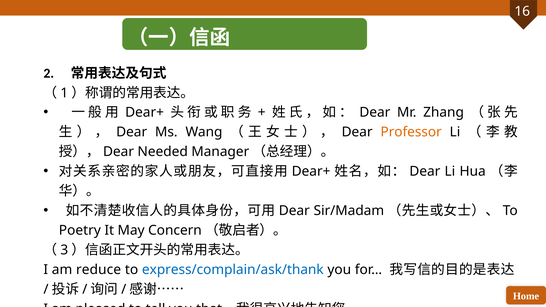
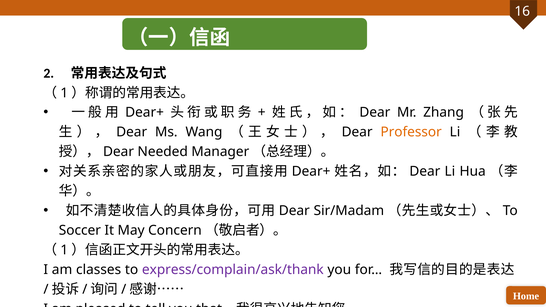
Poetry: Poetry -> Soccer
3 at (64, 250): 3 -> 1
reduce: reduce -> classes
express/complain/ask/thank colour: blue -> purple
